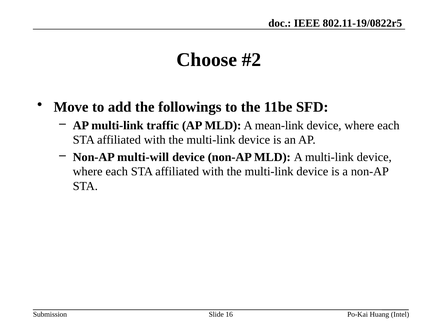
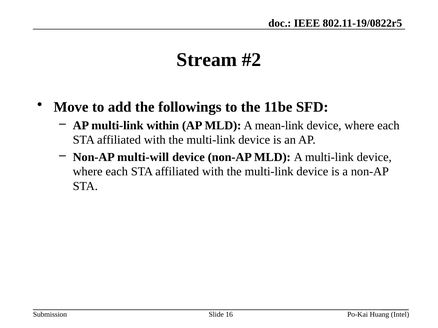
Choose: Choose -> Stream
traffic: traffic -> within
